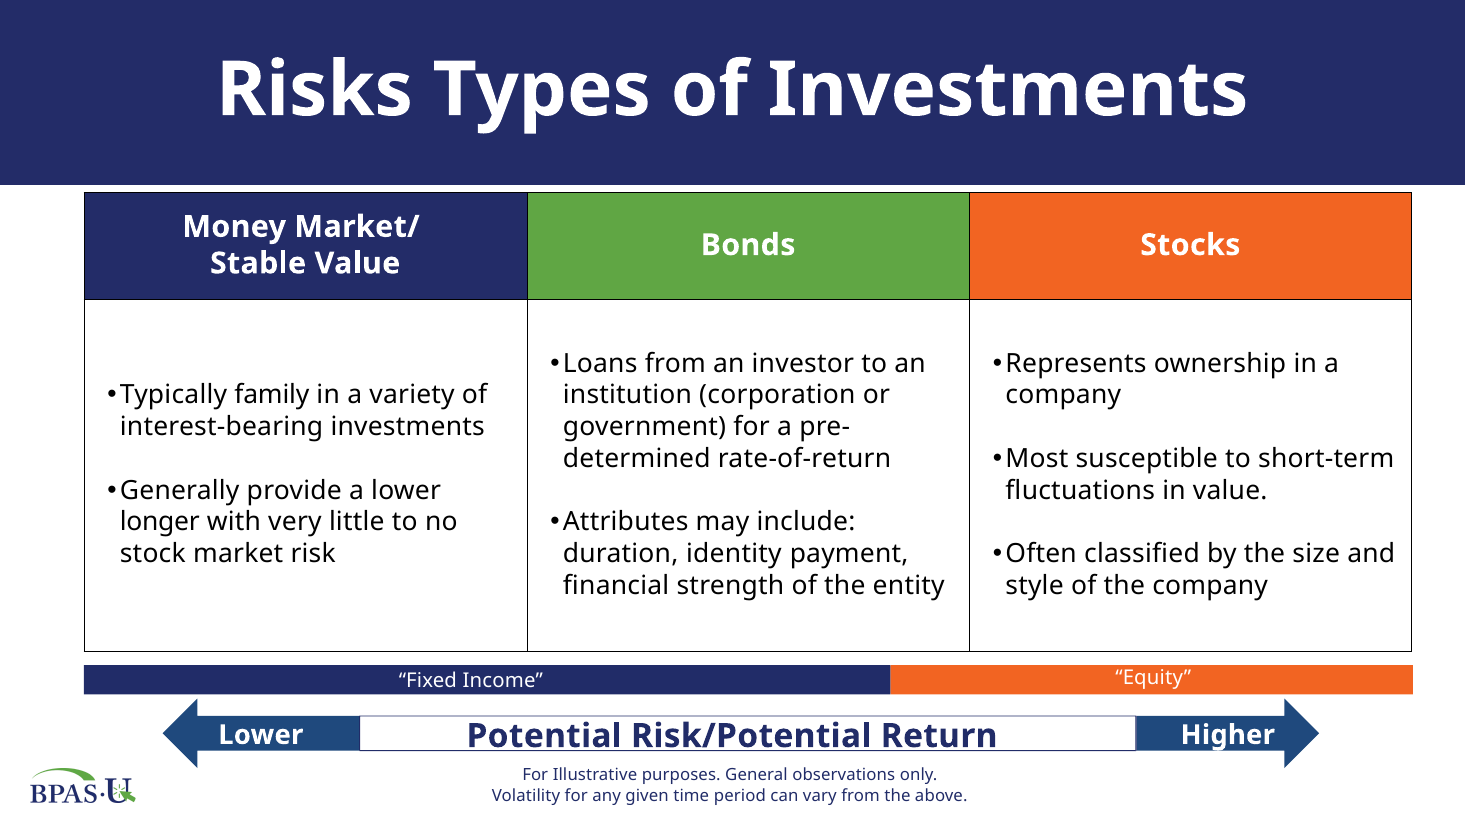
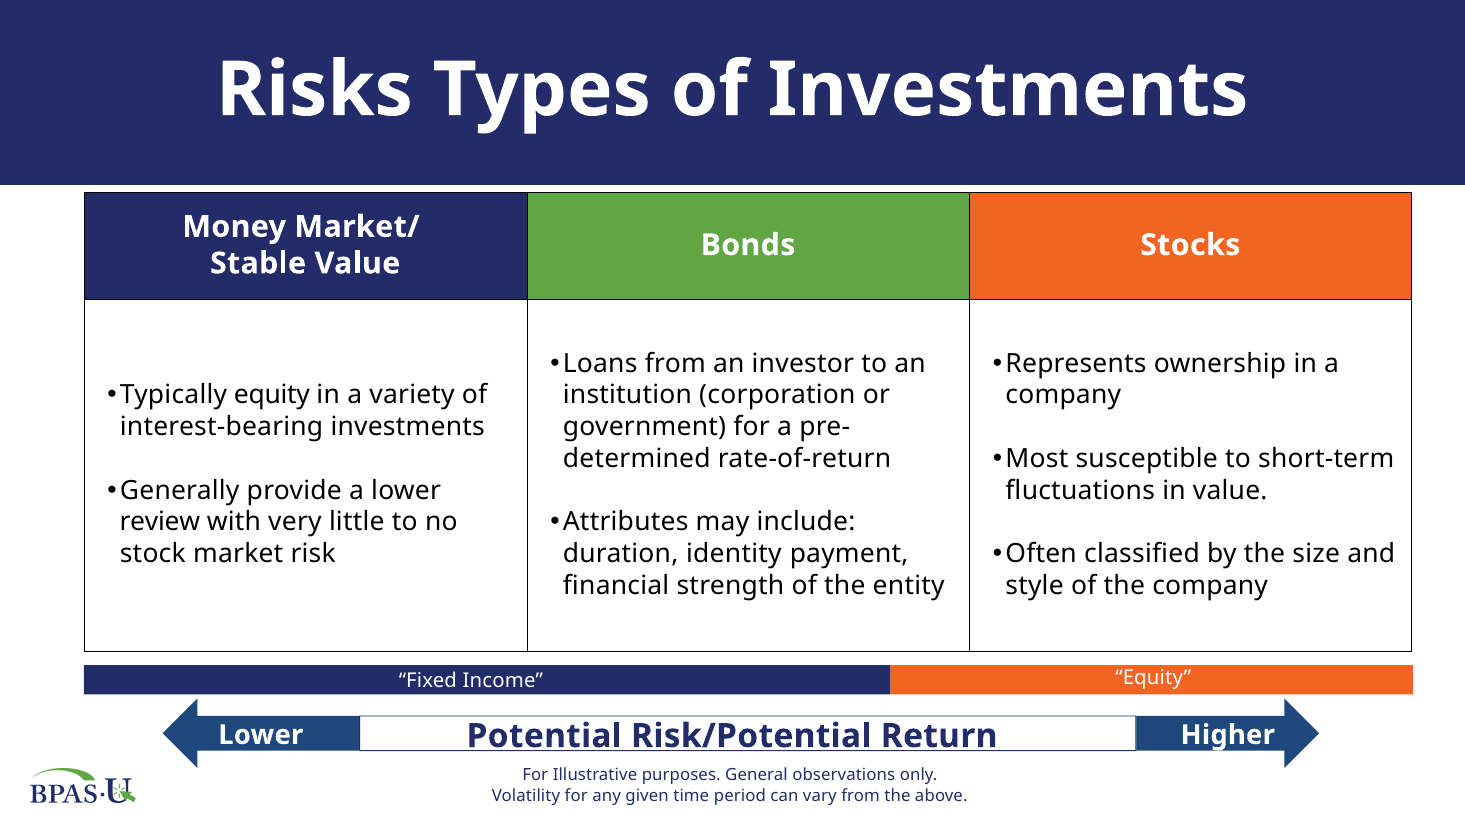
Typically family: family -> equity
longer: longer -> review
